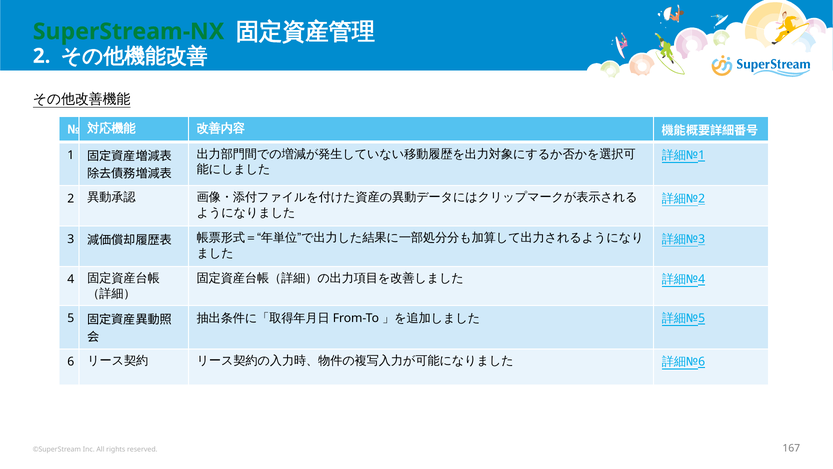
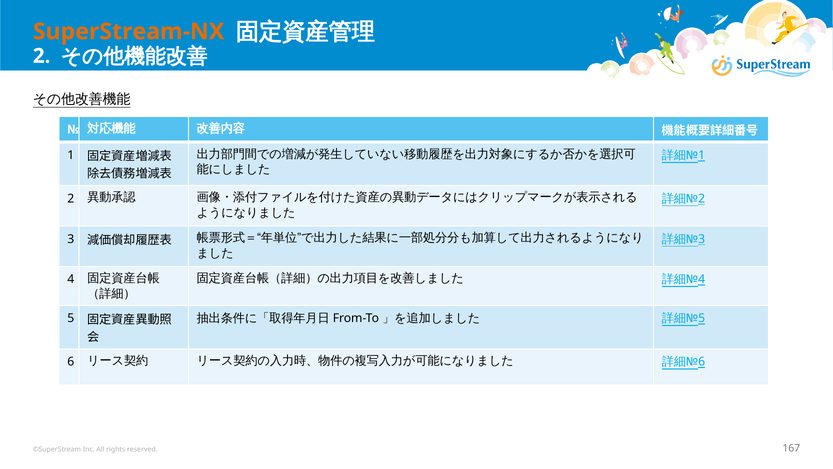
SuperStream-NX colour: green -> orange
